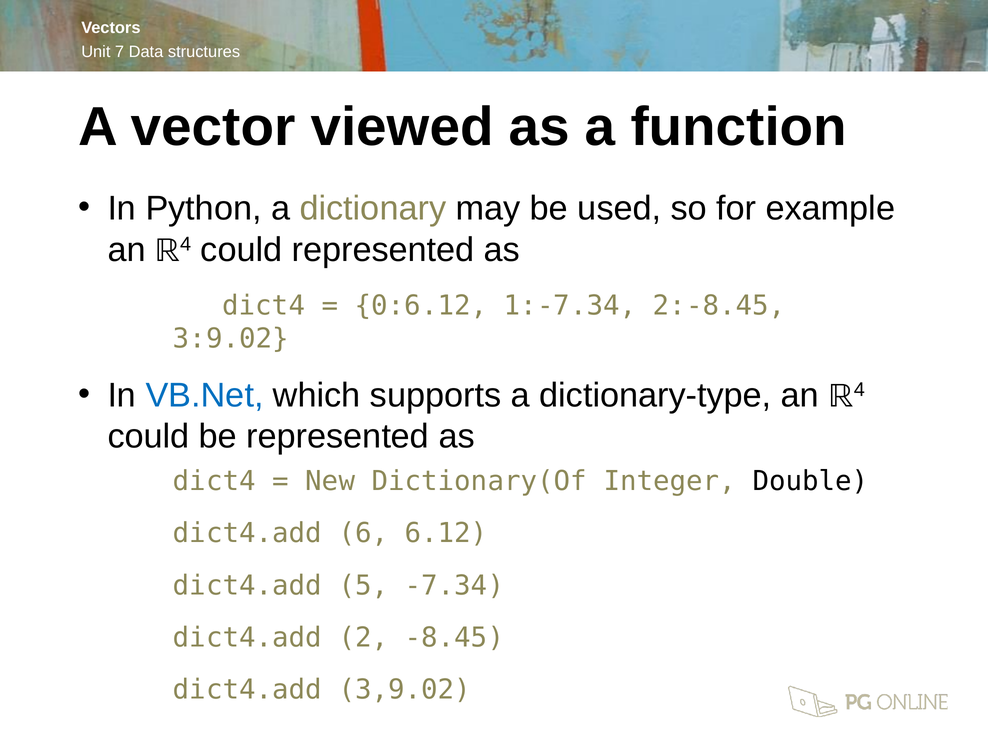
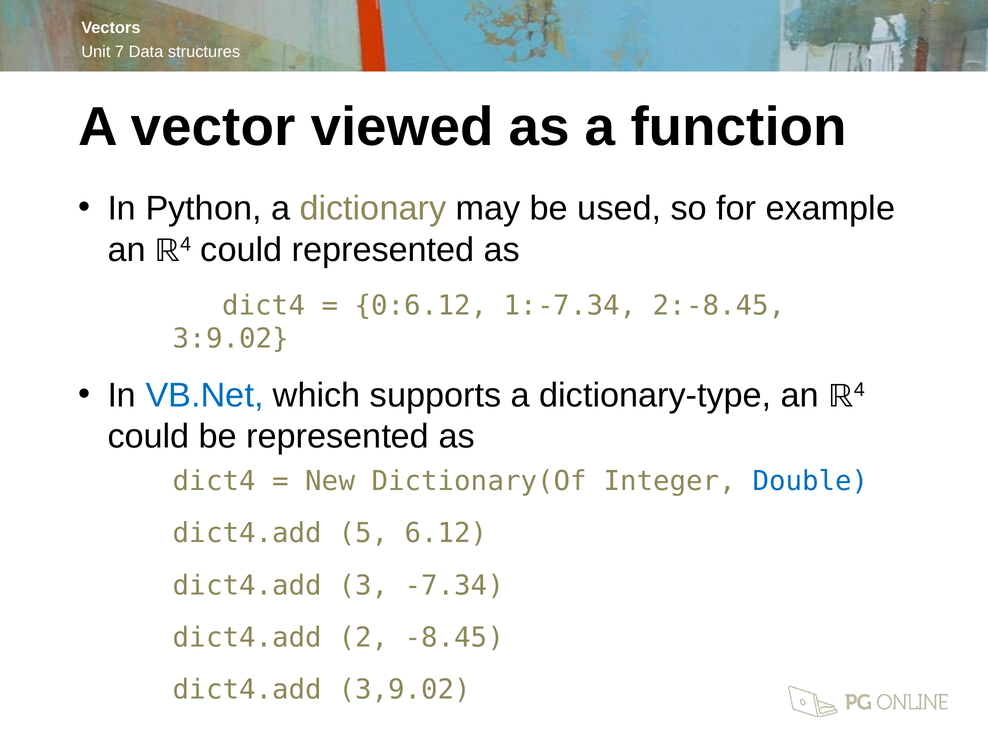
Double colour: black -> blue
6: 6 -> 5
5: 5 -> 3
